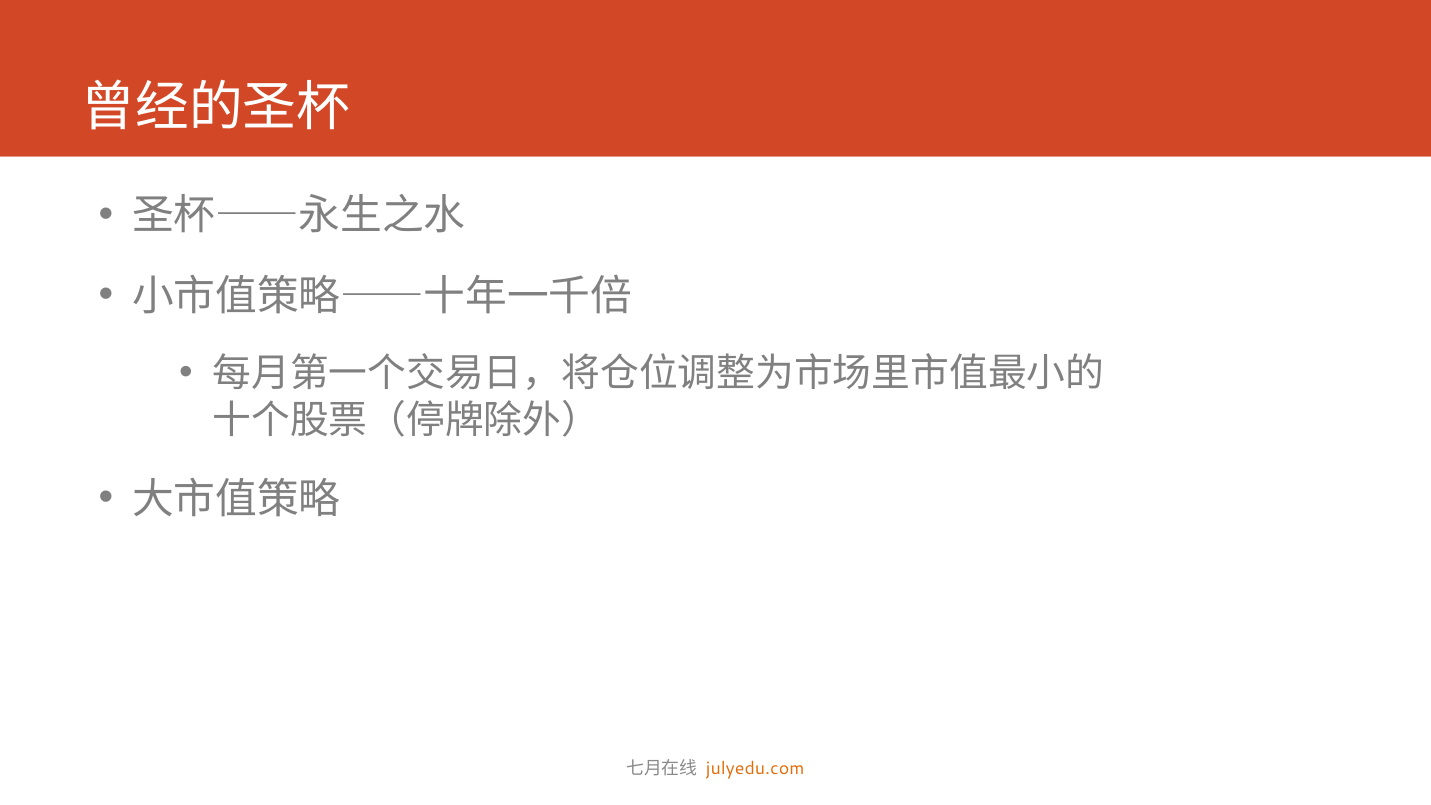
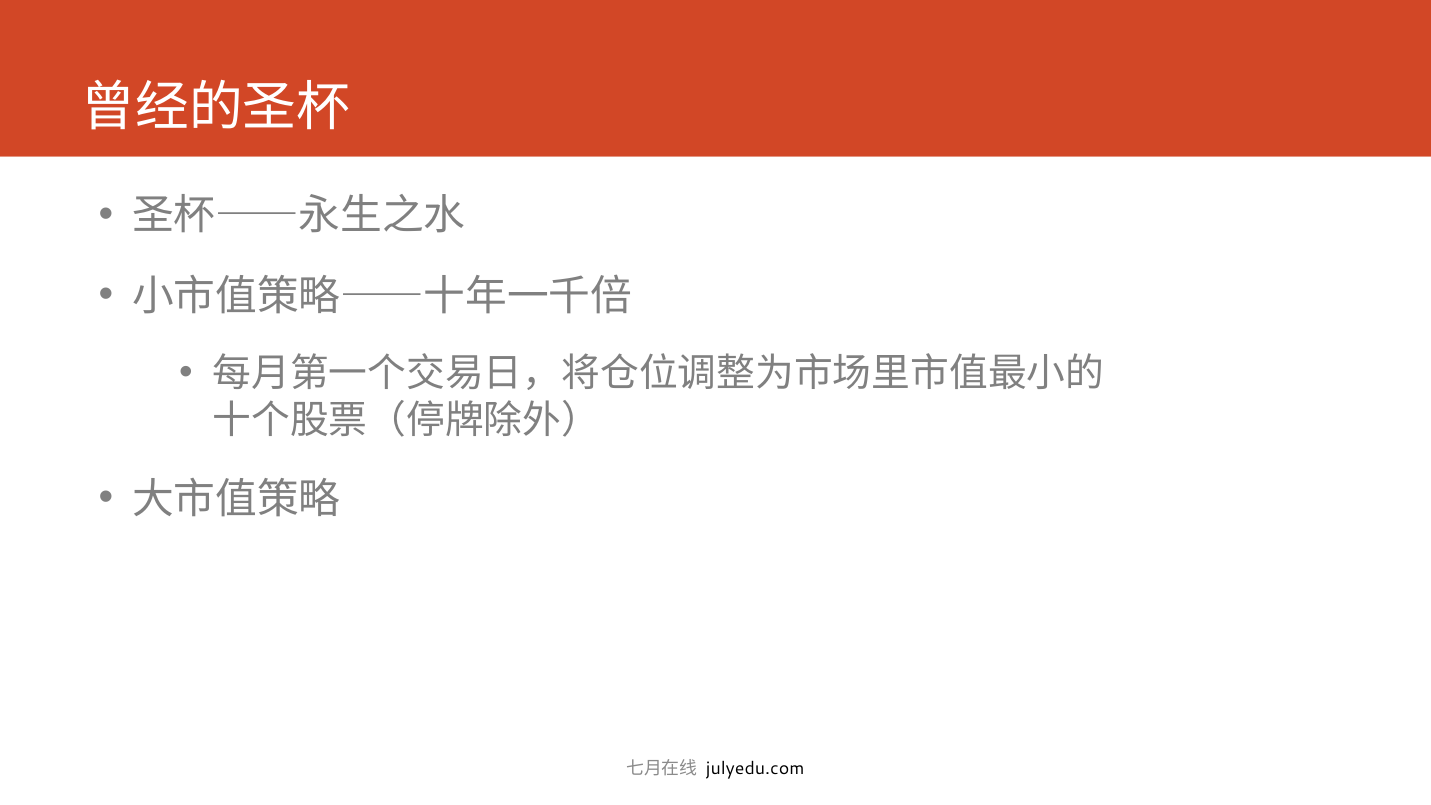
julyedu.com colour: orange -> black
